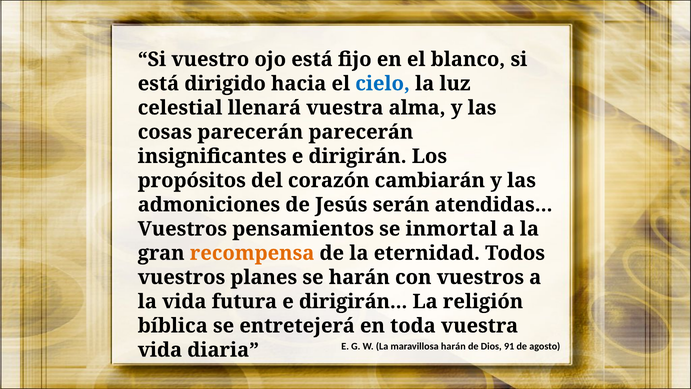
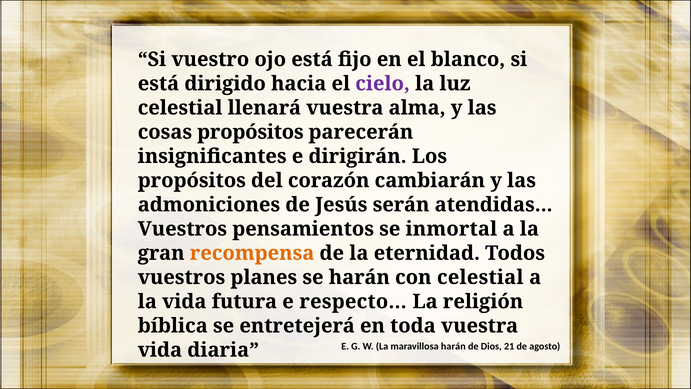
cielo colour: blue -> purple
cosas parecerán: parecerán -> propósitos
con vuestros: vuestros -> celestial
futura e dirigirán: dirigirán -> respecto
91: 91 -> 21
